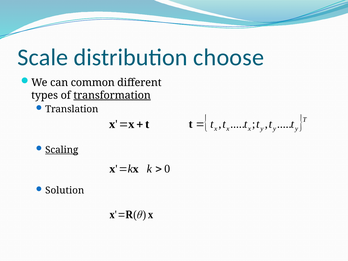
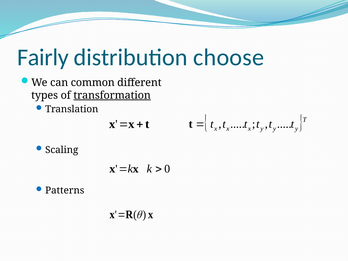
Scale: Scale -> Fairly
Scaling underline: present -> none
Solution: Solution -> Patterns
